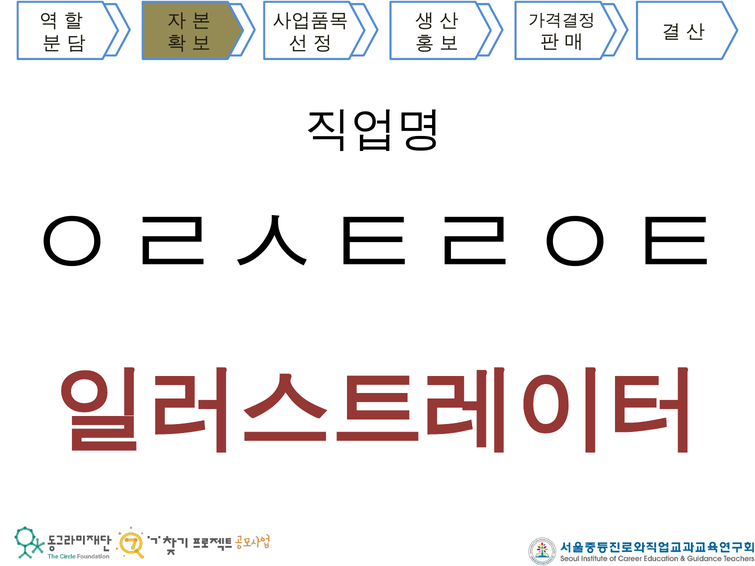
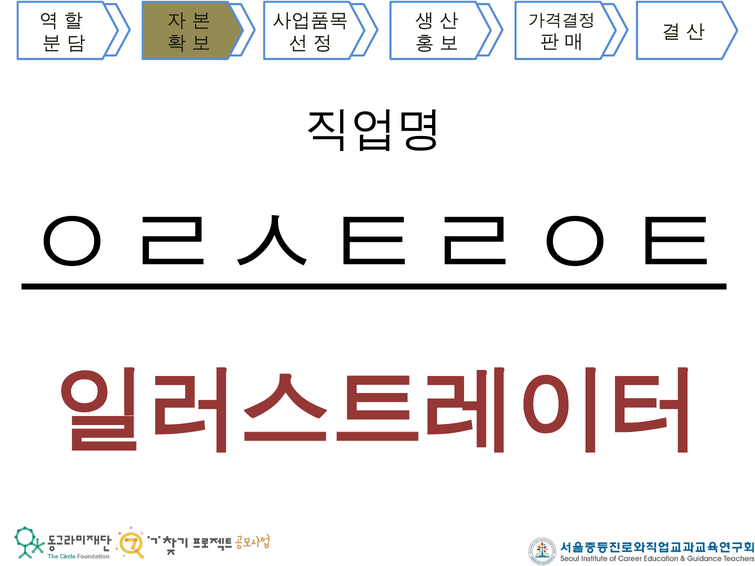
ㅇㄹㅅㅌㄹㅇㅌ underline: none -> present
